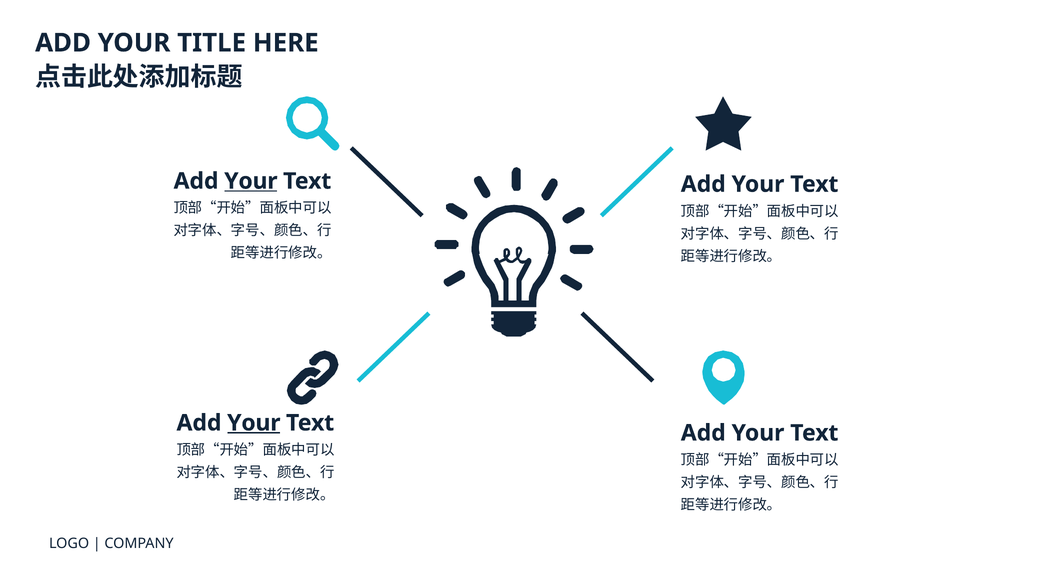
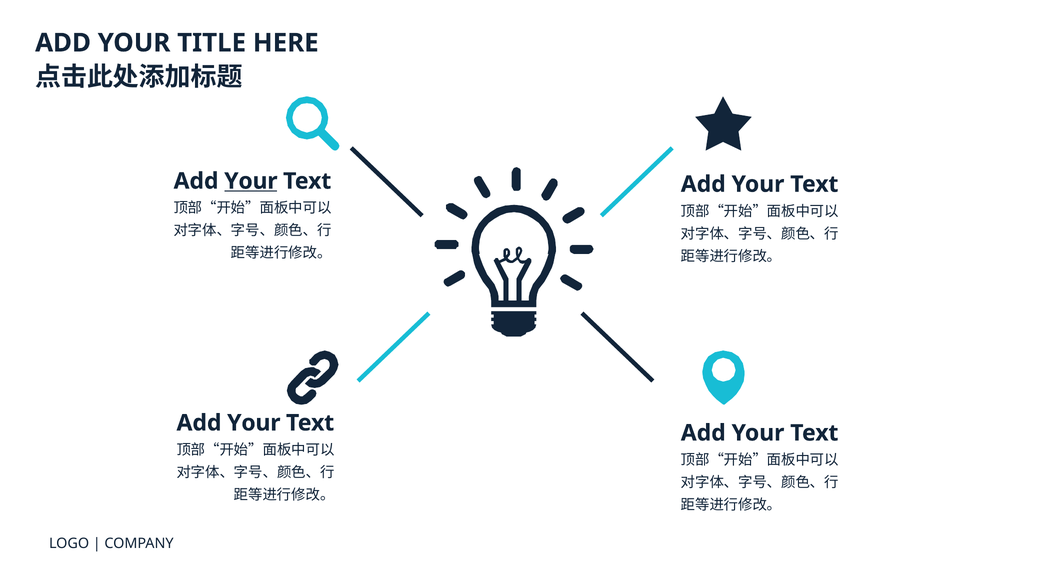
Your at (254, 423) underline: present -> none
